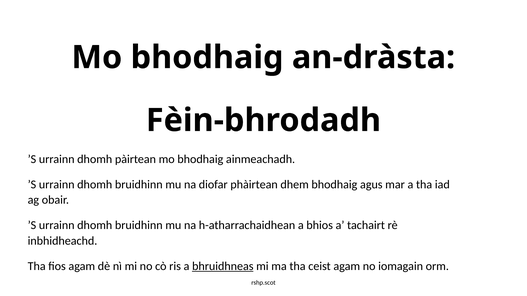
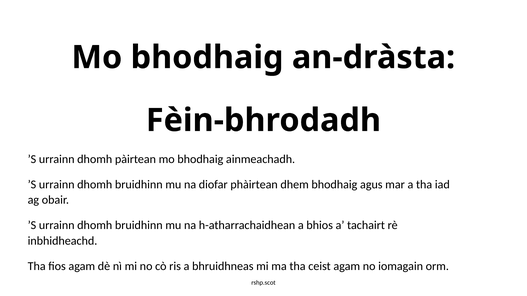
bhruidhneas underline: present -> none
